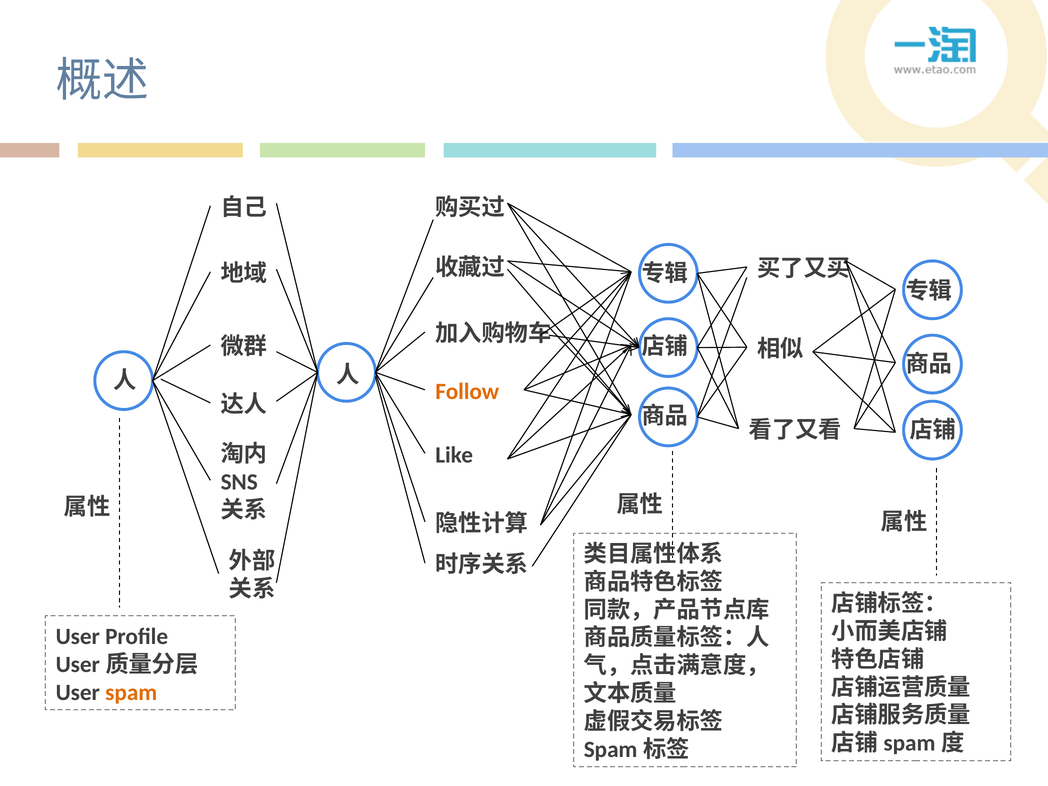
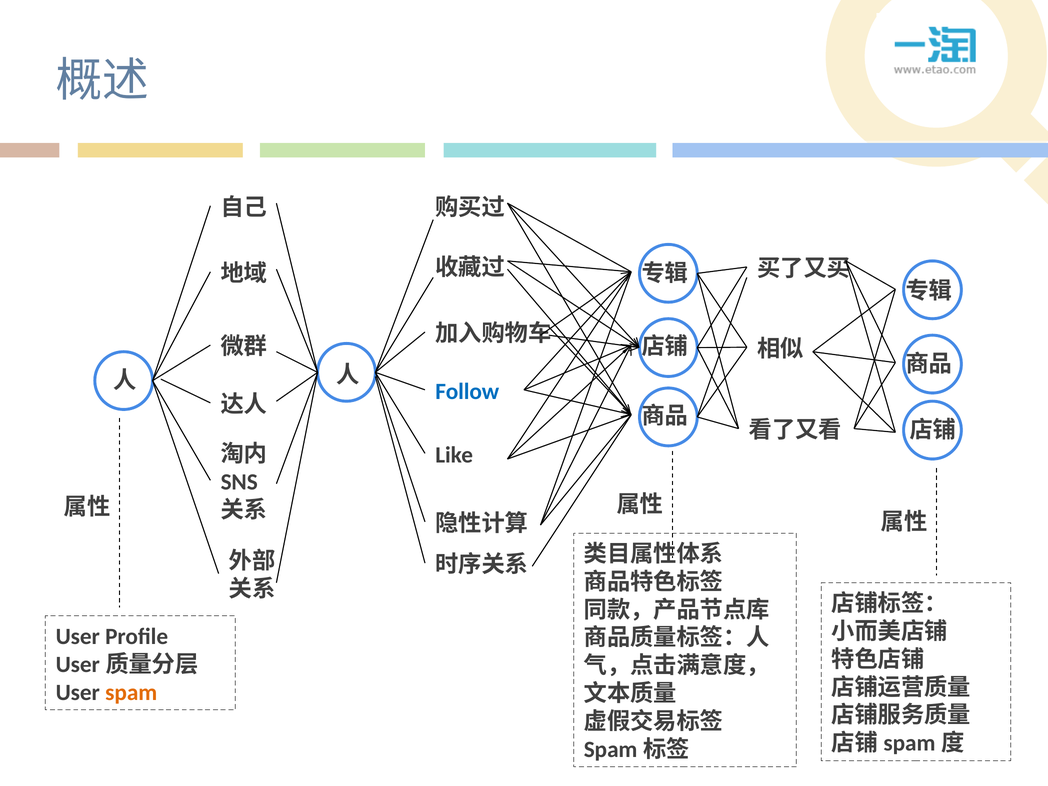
Follow colour: orange -> blue
